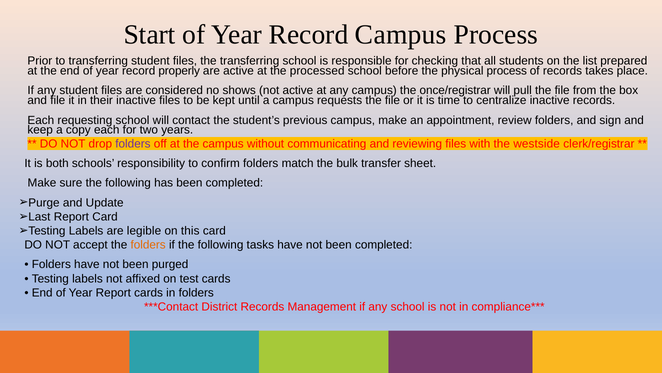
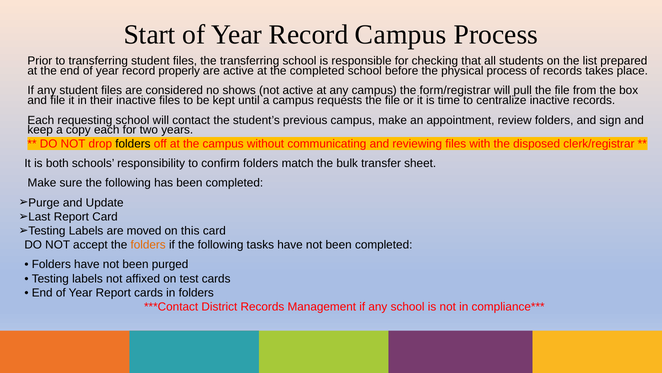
the processed: processed -> completed
once/registrar: once/registrar -> form/registrar
folders at (133, 144) colour: purple -> black
westside: westside -> disposed
legible: legible -> moved
